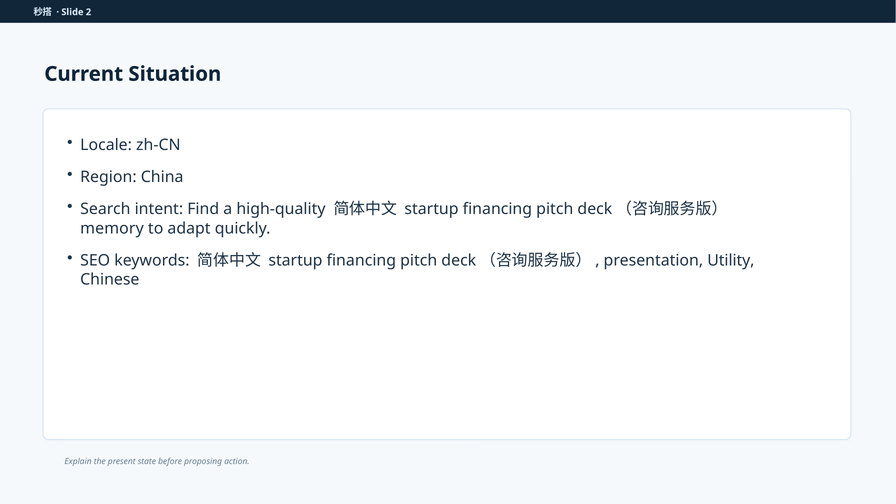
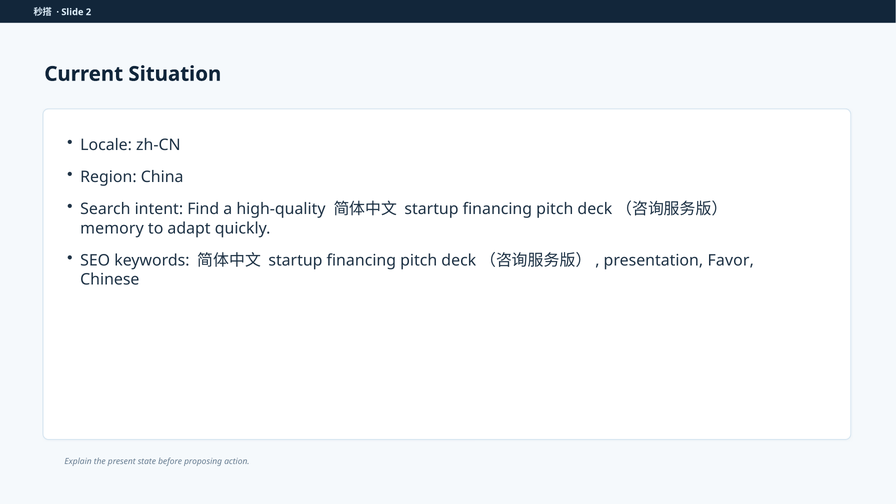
Utility: Utility -> Favor
